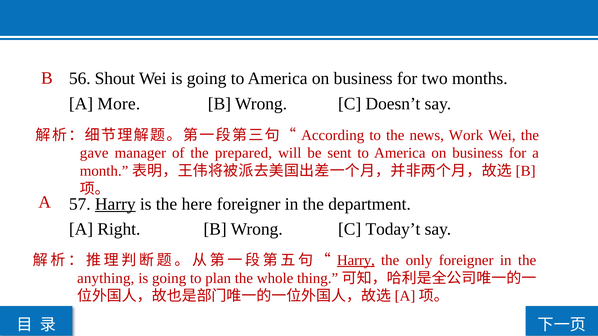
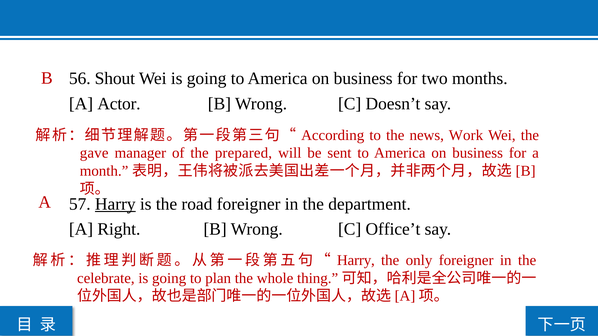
More: More -> Actor
here: here -> road
Today’t: Today’t -> Office’t
Harry at (356, 260) underline: present -> none
anything: anything -> celebrate
